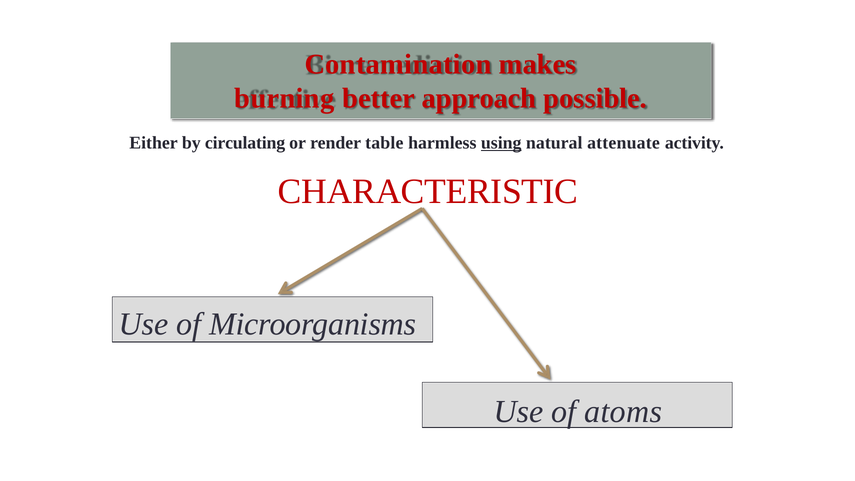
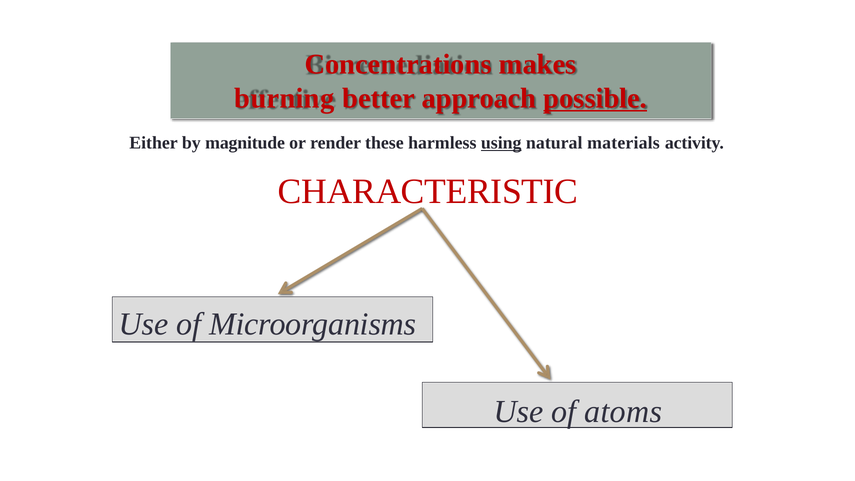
Contamination: Contamination -> Concentrations
possible underline: none -> present
circulating: circulating -> magnitude
table: table -> these
attenuate: attenuate -> materials
